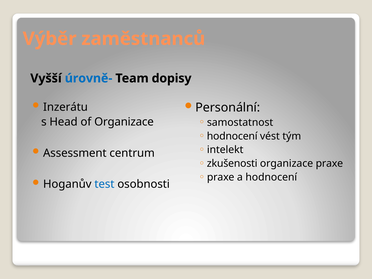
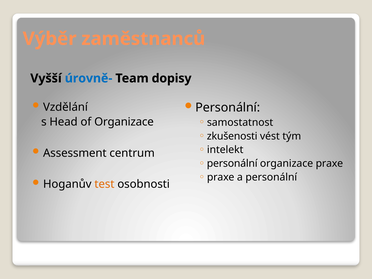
Inzerátu: Inzerátu -> Vzdělání
hodnocení at (232, 136): hodnocení -> zkušenosti
zkušenosti at (232, 164): zkušenosti -> personální
a hodnocení: hodnocení -> personální
test colour: blue -> orange
